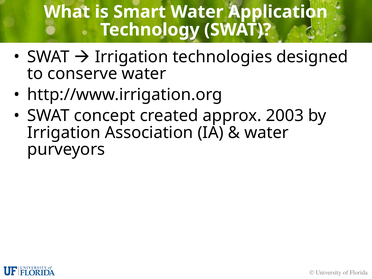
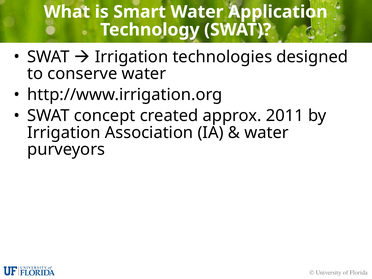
2003: 2003 -> 2011
